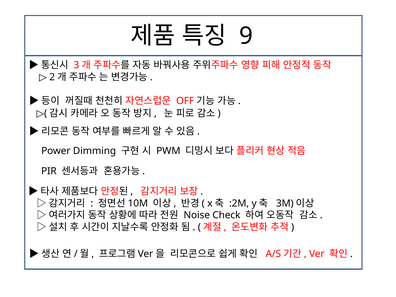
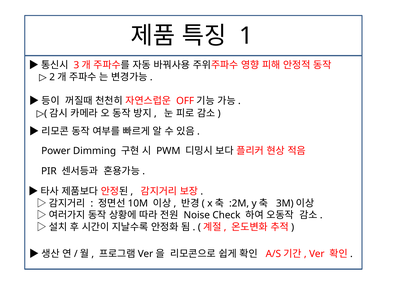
9: 9 -> 1
